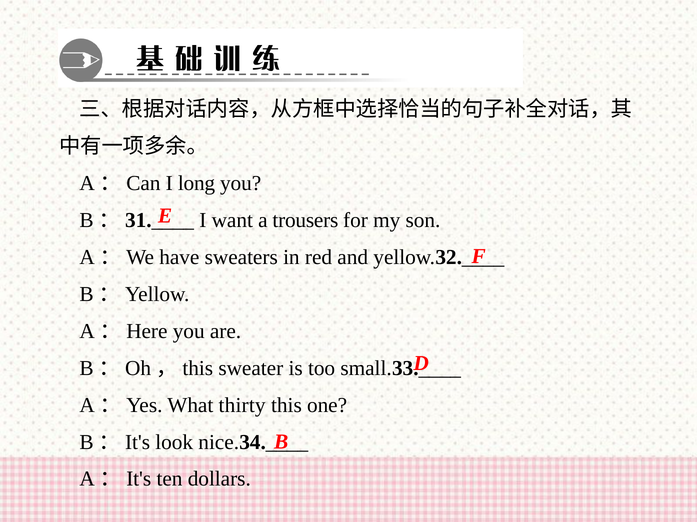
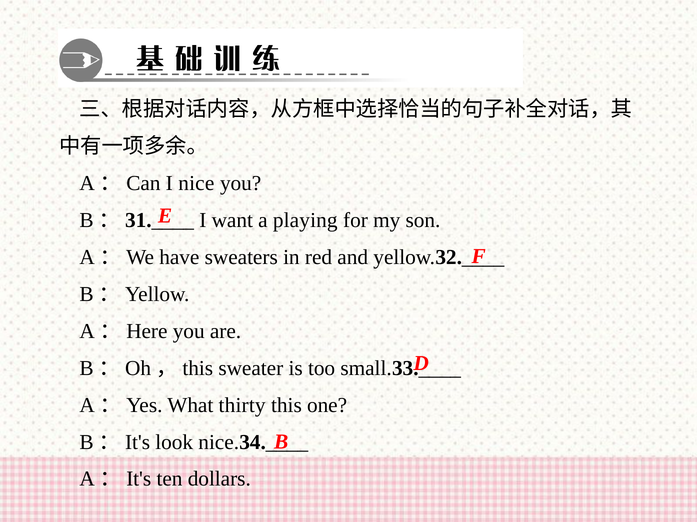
long: long -> nice
trousers: trousers -> playing
